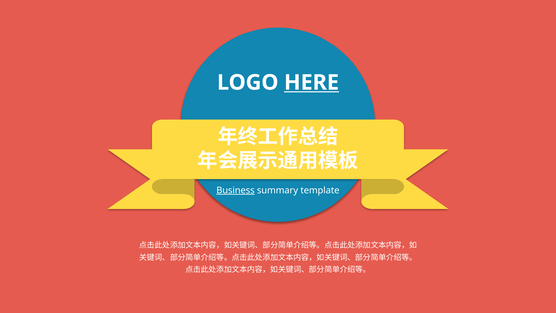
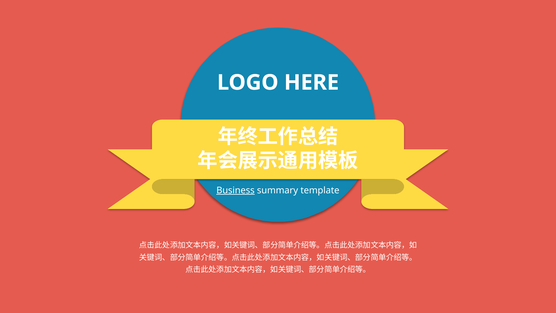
HERE underline: present -> none
